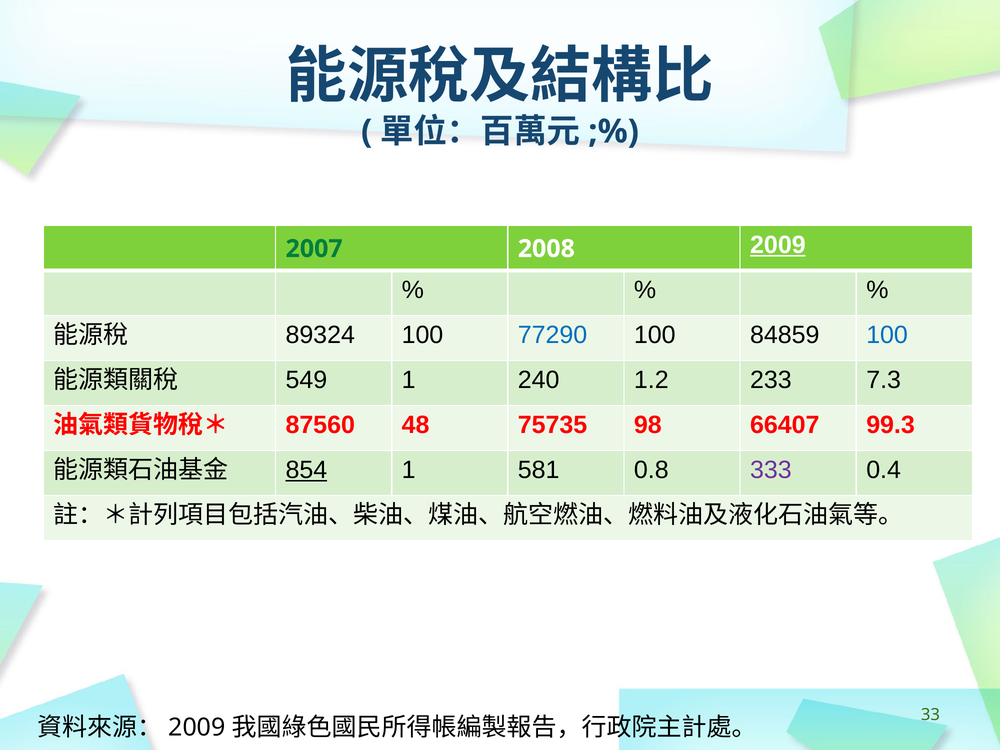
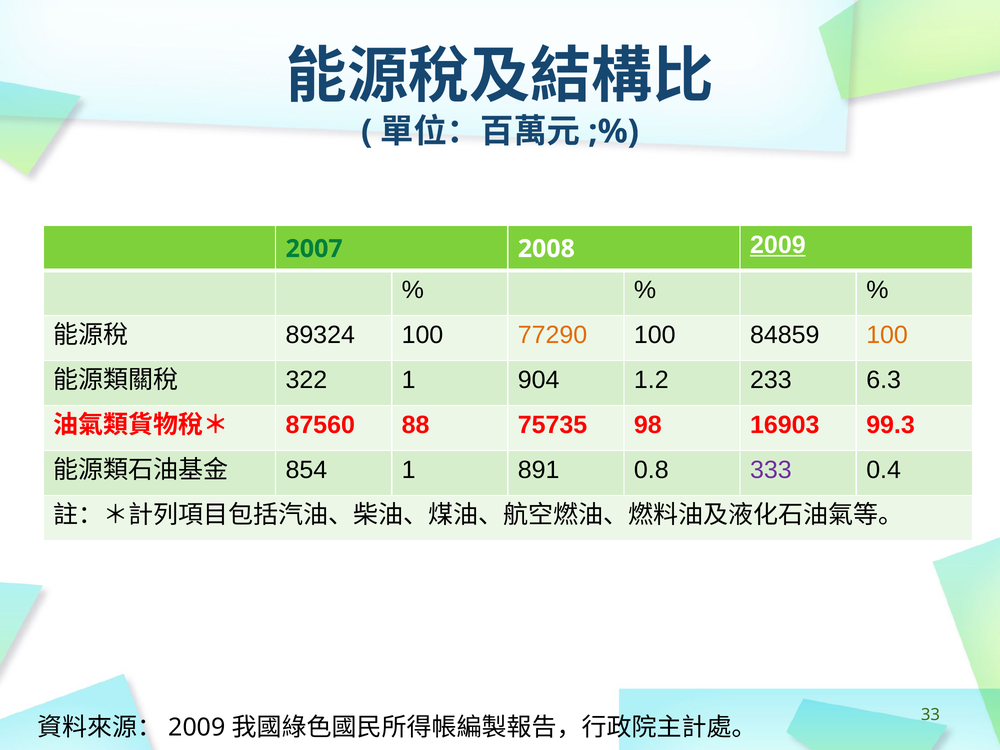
77290 colour: blue -> orange
100 at (887, 335) colour: blue -> orange
549: 549 -> 322
240: 240 -> 904
7.3: 7.3 -> 6.3
48: 48 -> 88
66407: 66407 -> 16903
854 underline: present -> none
581: 581 -> 891
